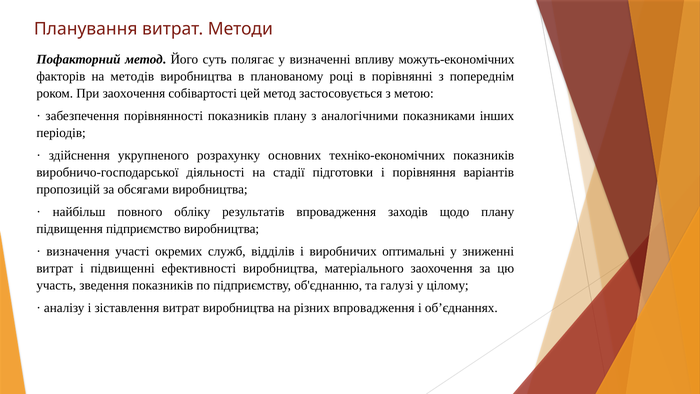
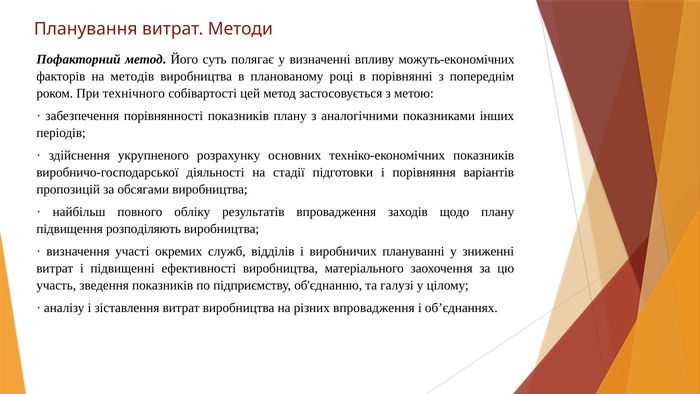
При заохочення: заохочення -> технічного
підприємство: підприємство -> розподіляють
оптимальні: оптимальні -> плануванні
